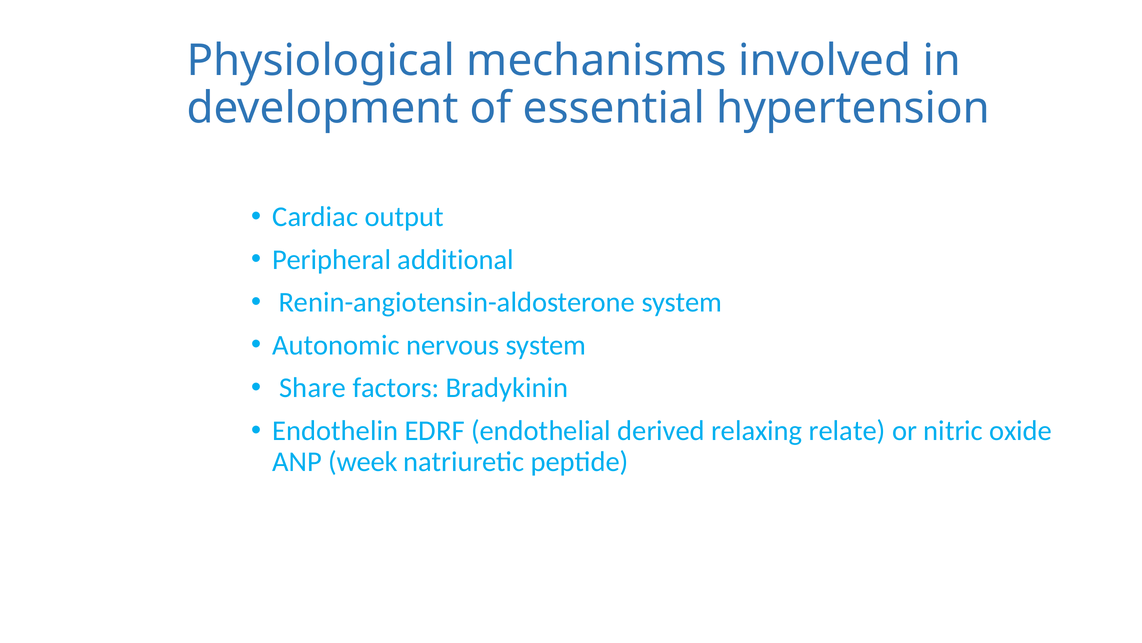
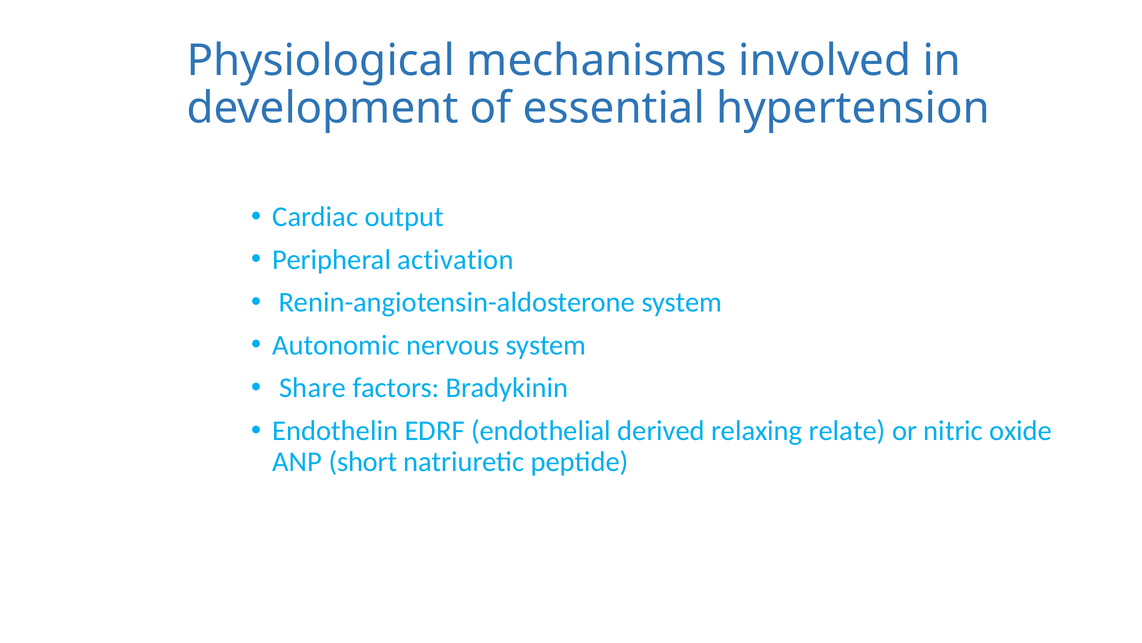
additional: additional -> activation
week: week -> short
